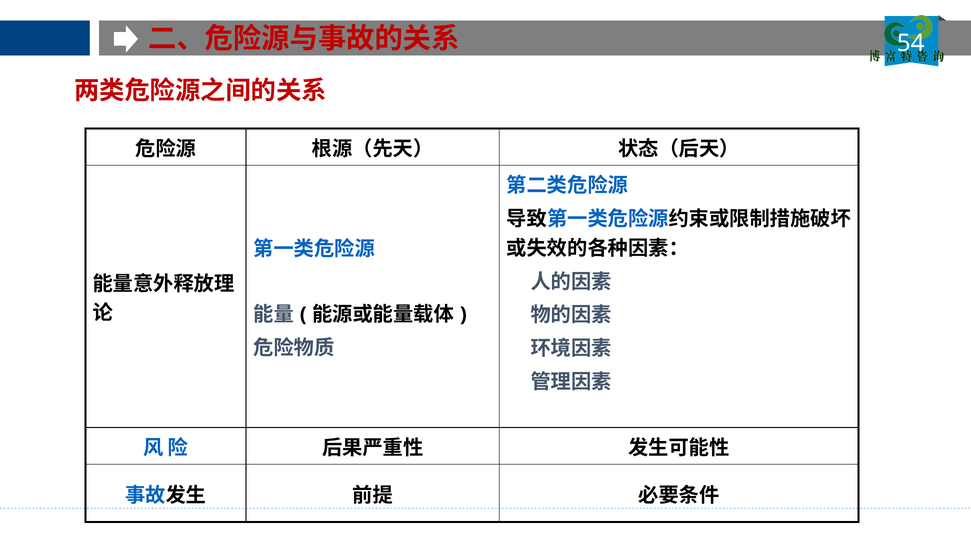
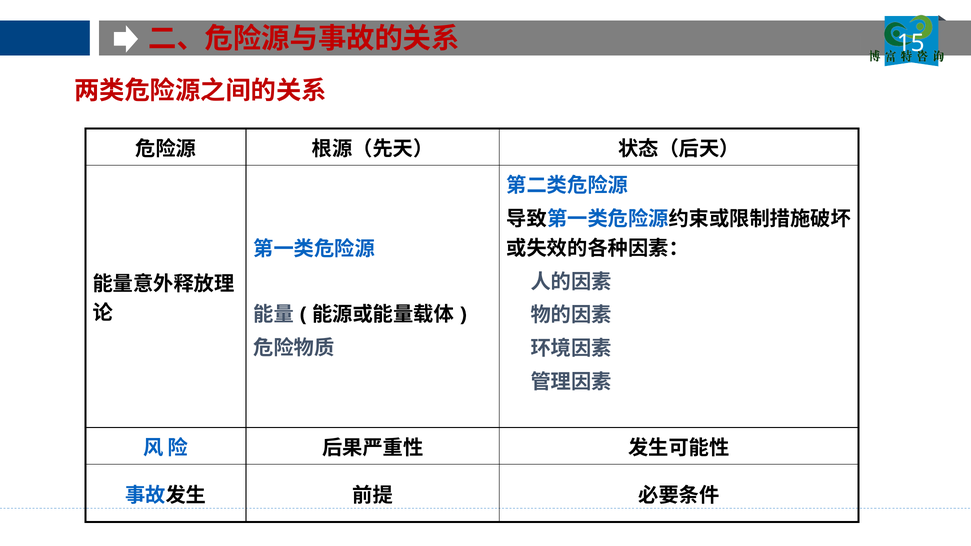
54: 54 -> 15
